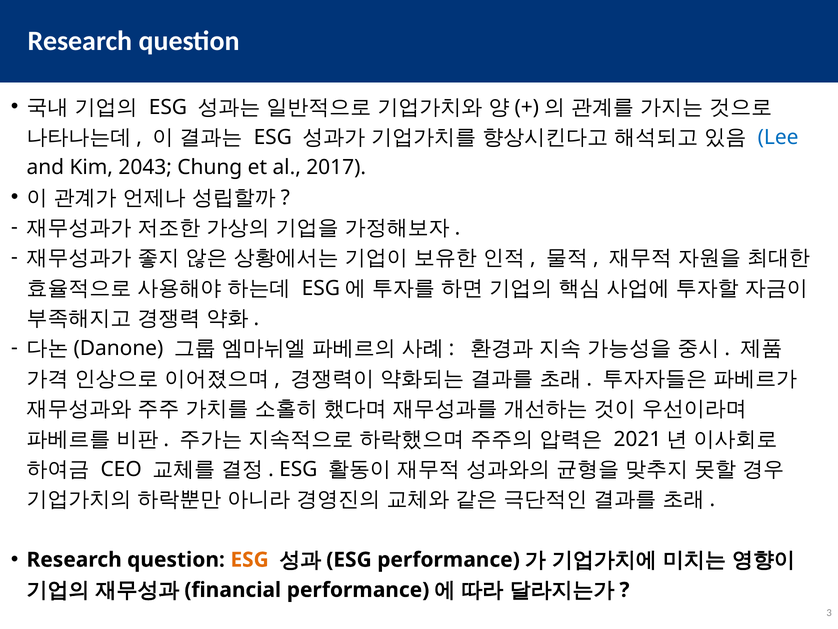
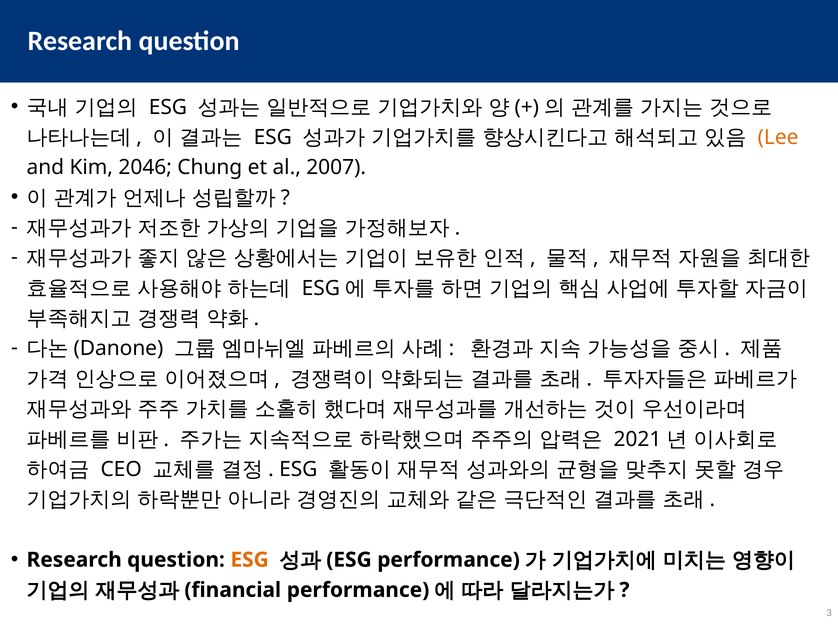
Lee colour: blue -> orange
2043: 2043 -> 2046
2017: 2017 -> 2007
